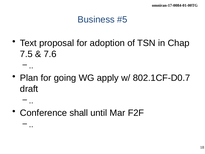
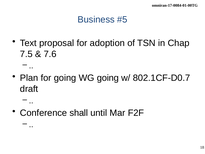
WG apply: apply -> going
